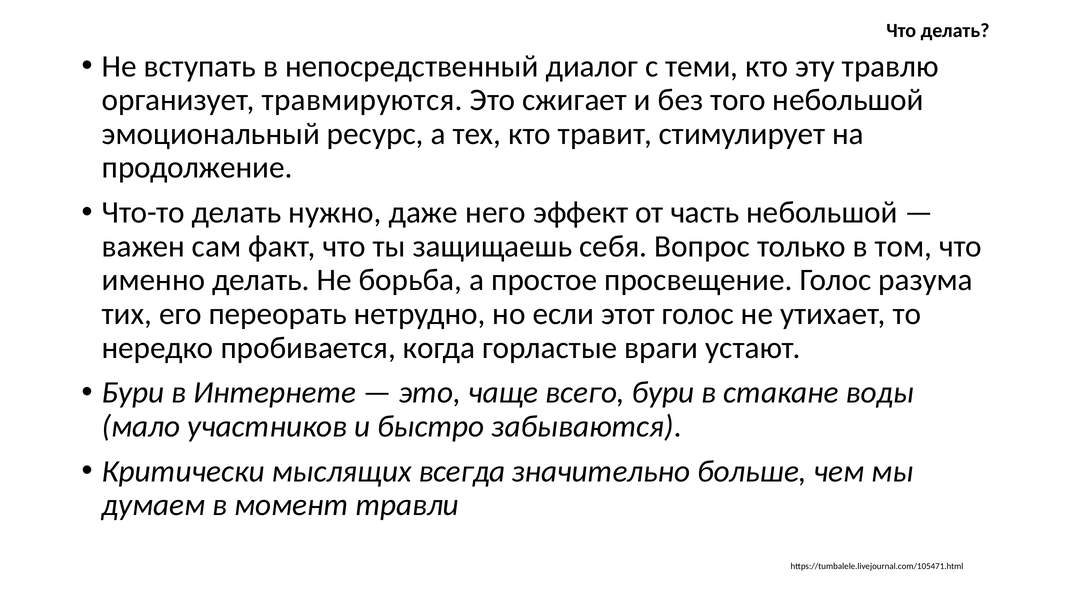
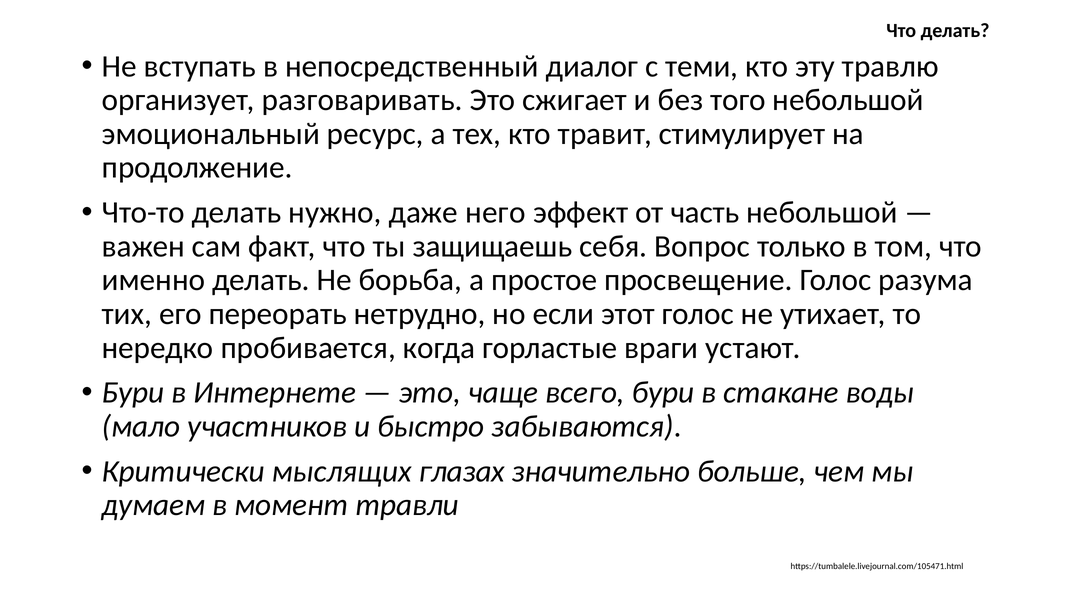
травмируются: травмируются -> разговаривать
всегда: всегда -> глазах
